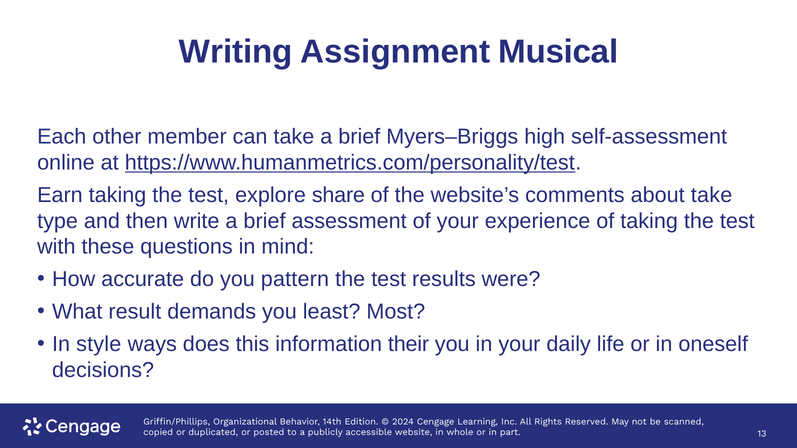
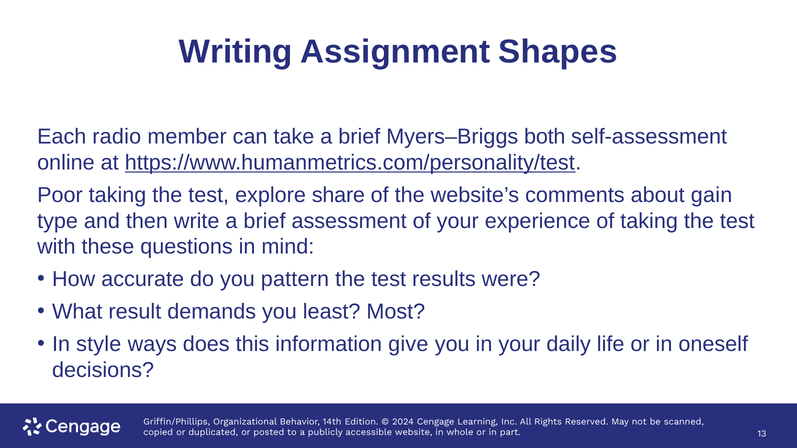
Musical: Musical -> Shapes
other: other -> radio
high: high -> both
Earn: Earn -> Poor
about take: take -> gain
their: their -> give
